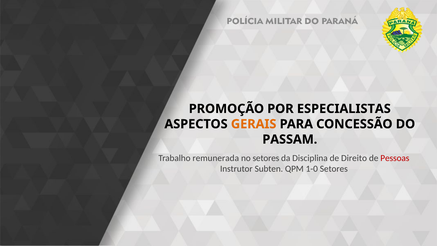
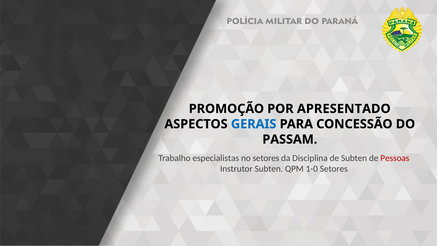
ESPECIALISTAS: ESPECIALISTAS -> APRESENTADO
GERAIS colour: orange -> blue
remunerada: remunerada -> especialistas
de Direito: Direito -> Subten
